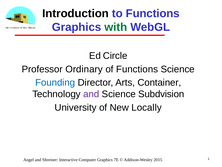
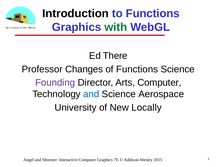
Circle: Circle -> There
Ordinary: Ordinary -> Changes
Founding colour: blue -> purple
Arts Container: Container -> Computer
and at (91, 94) colour: purple -> blue
Subdvision: Subdvision -> Aerospace
